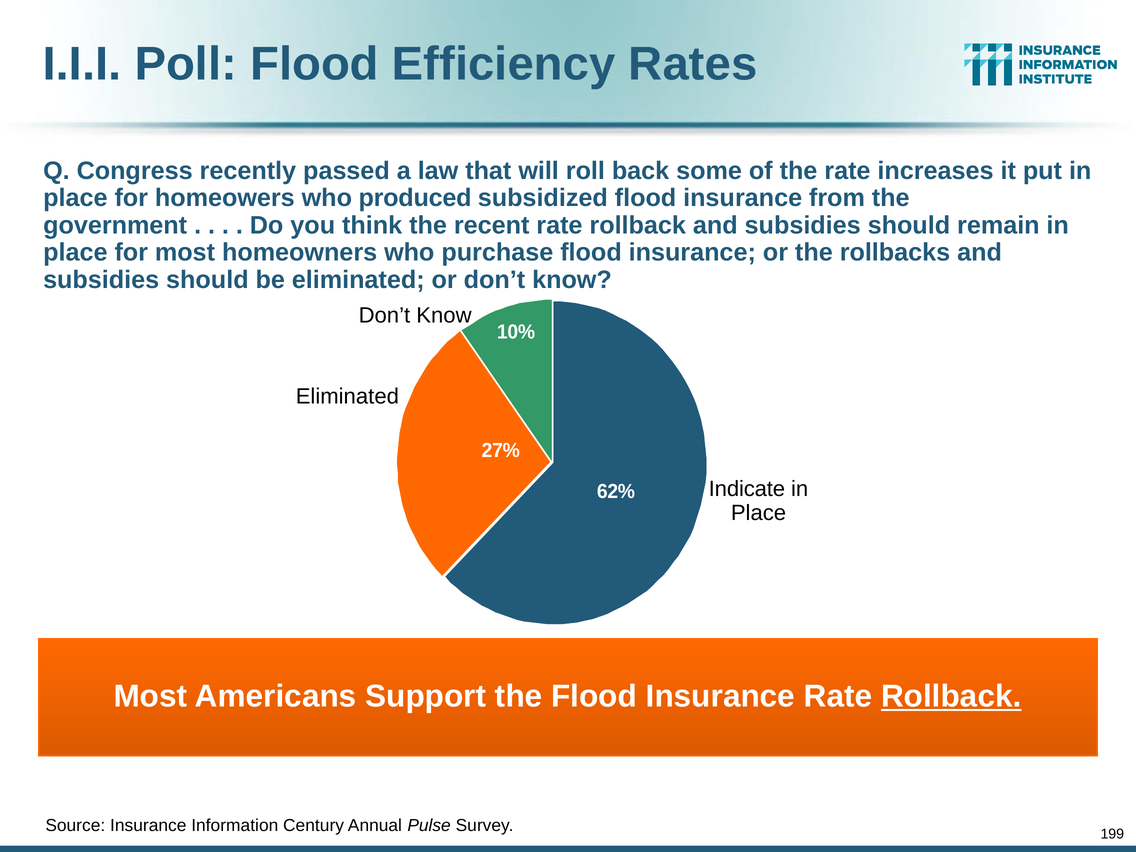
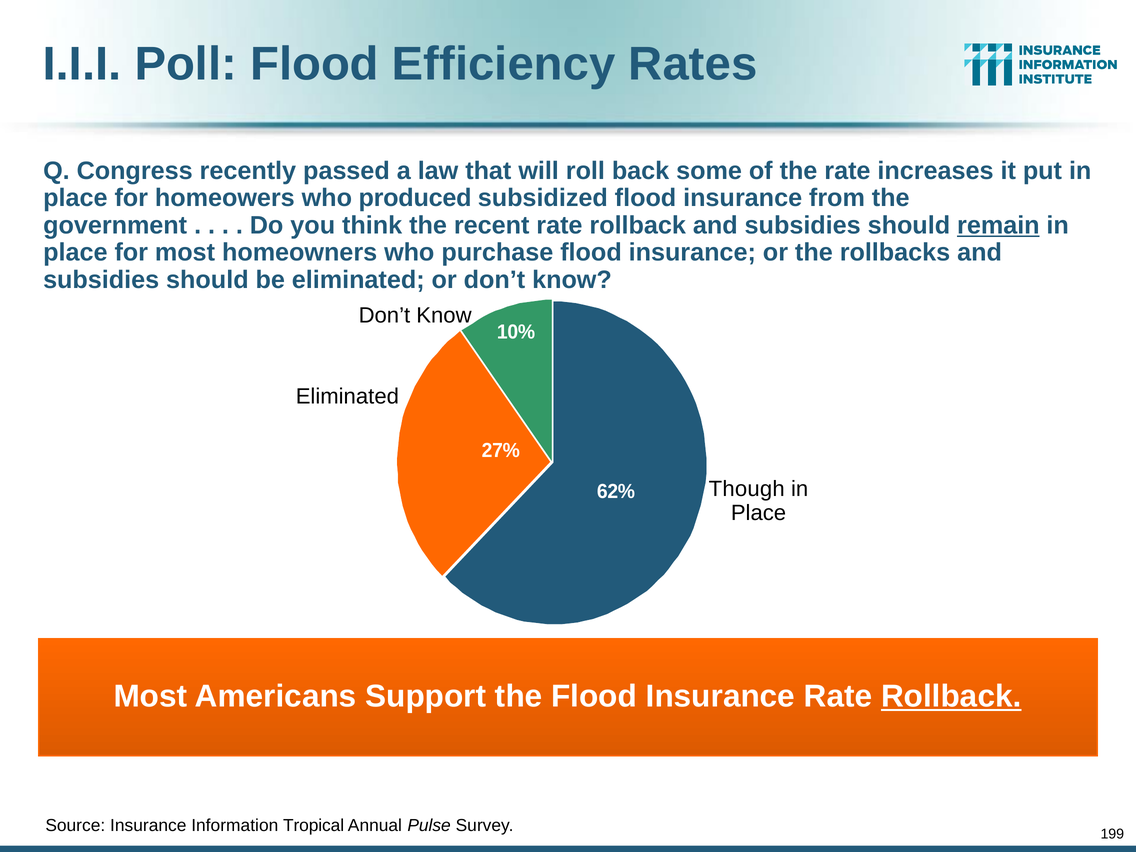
remain underline: none -> present
Indicate: Indicate -> Though
Century: Century -> Tropical
